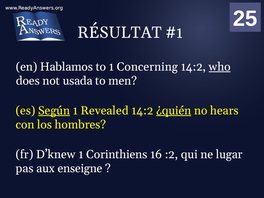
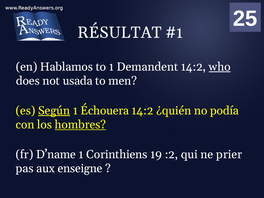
Concerning: Concerning -> Demandent
Revealed: Revealed -> Échouera
¿quién underline: present -> none
hears: hears -> podía
hombres underline: none -> present
D’knew: D’knew -> D’name
Corinthiens 16: 16 -> 19
lugar: lugar -> prier
